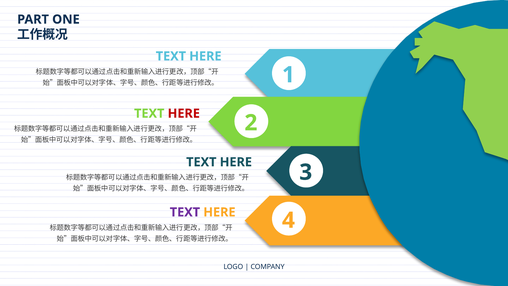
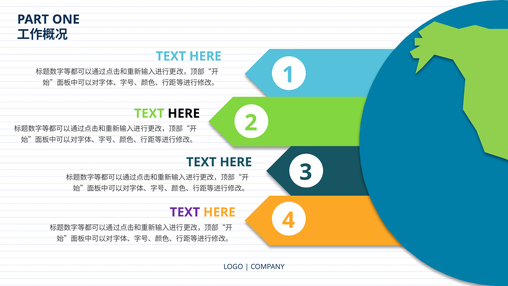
HERE at (184, 113) colour: red -> black
